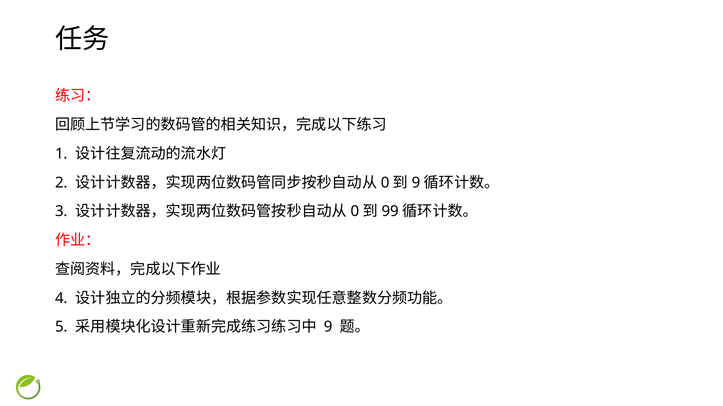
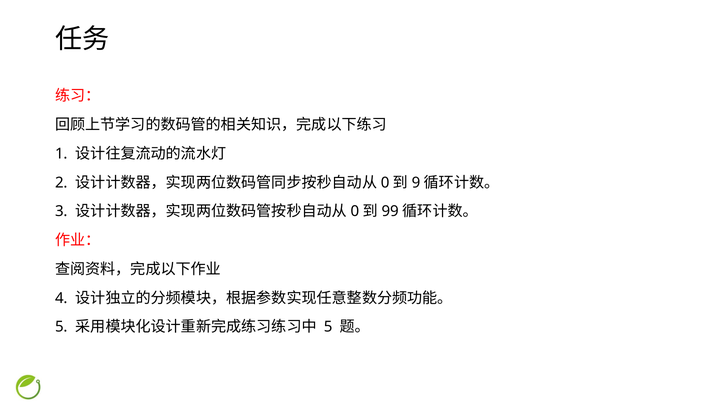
9 at (328, 328): 9 -> 5
